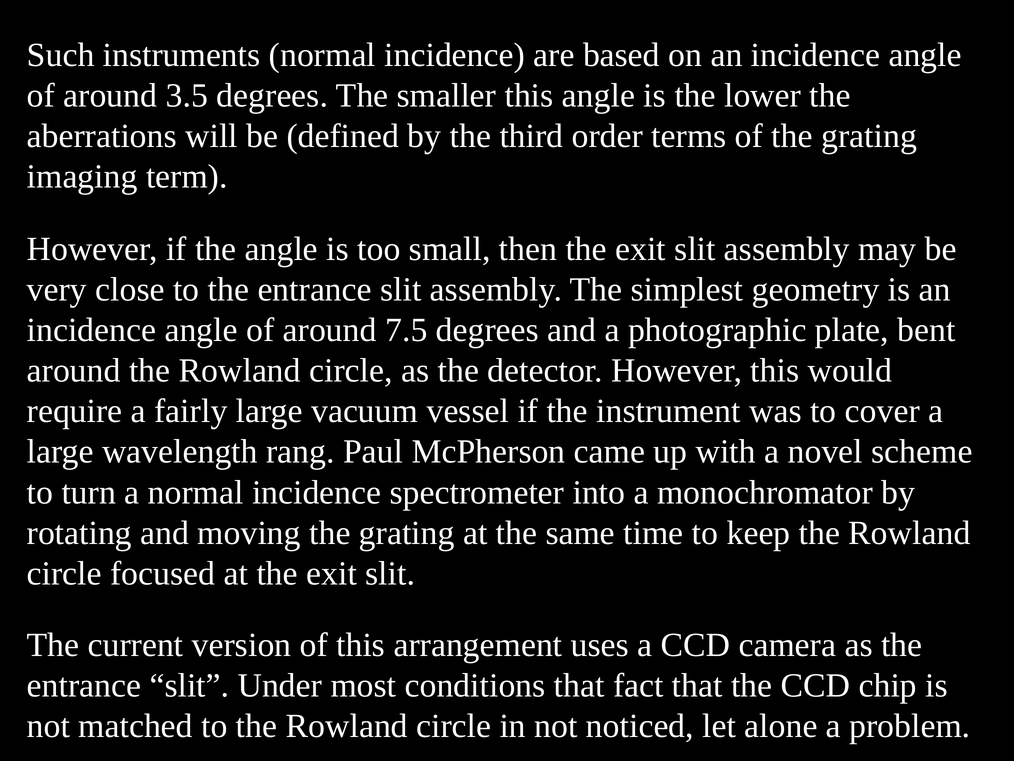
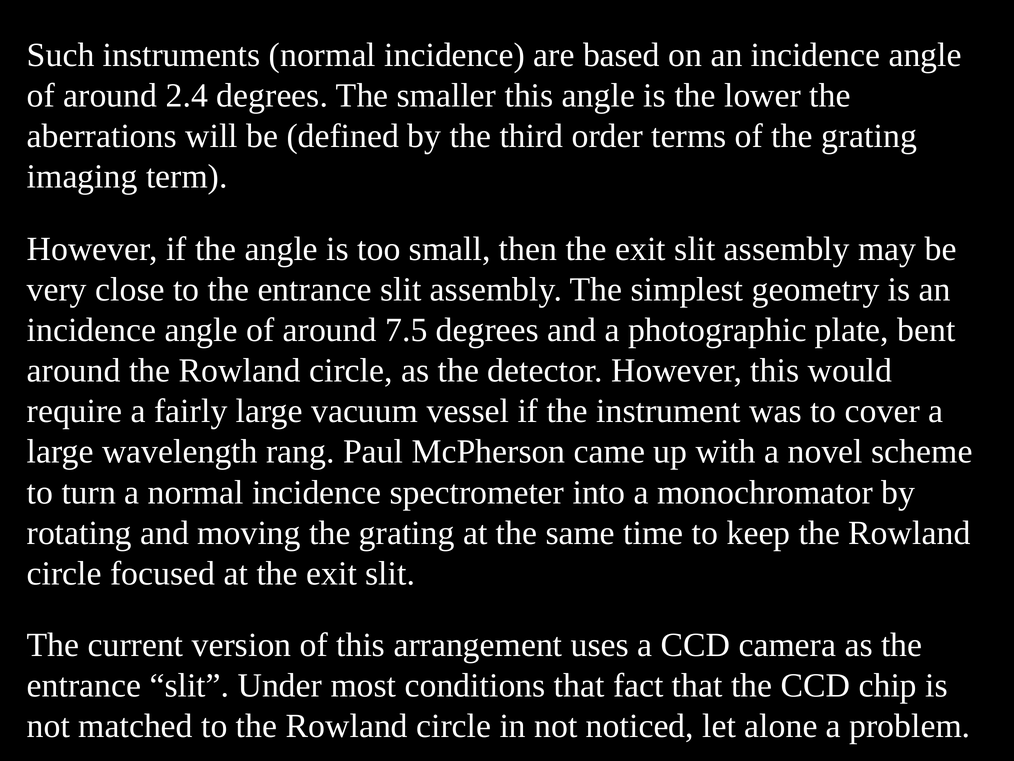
3.5: 3.5 -> 2.4
